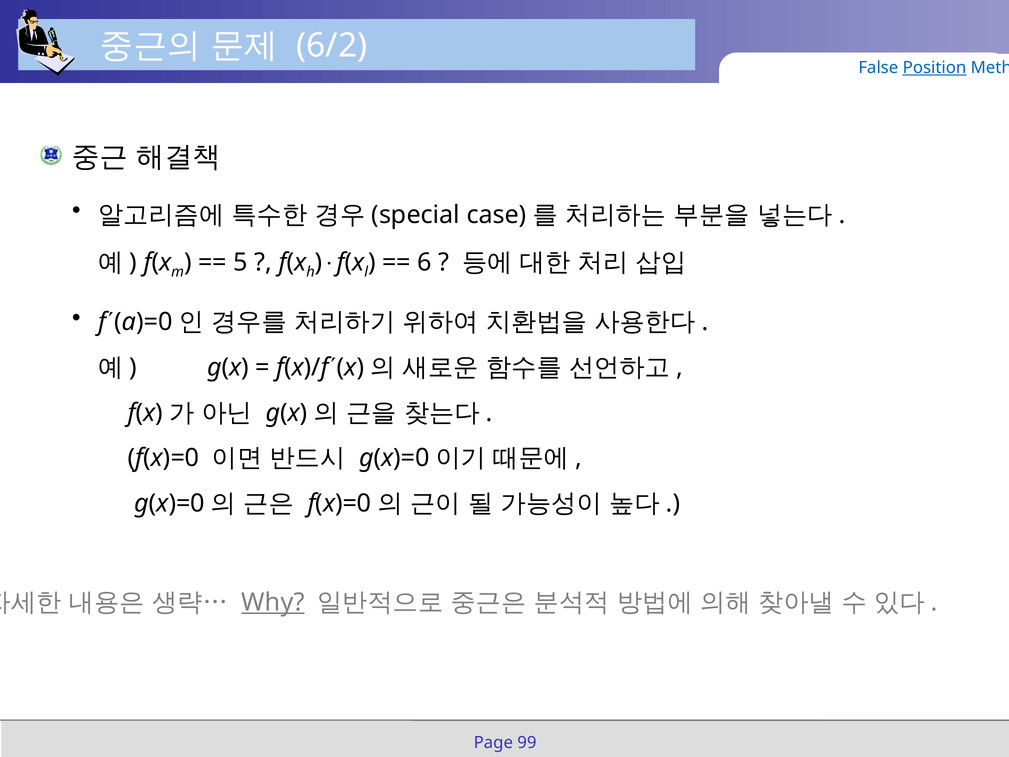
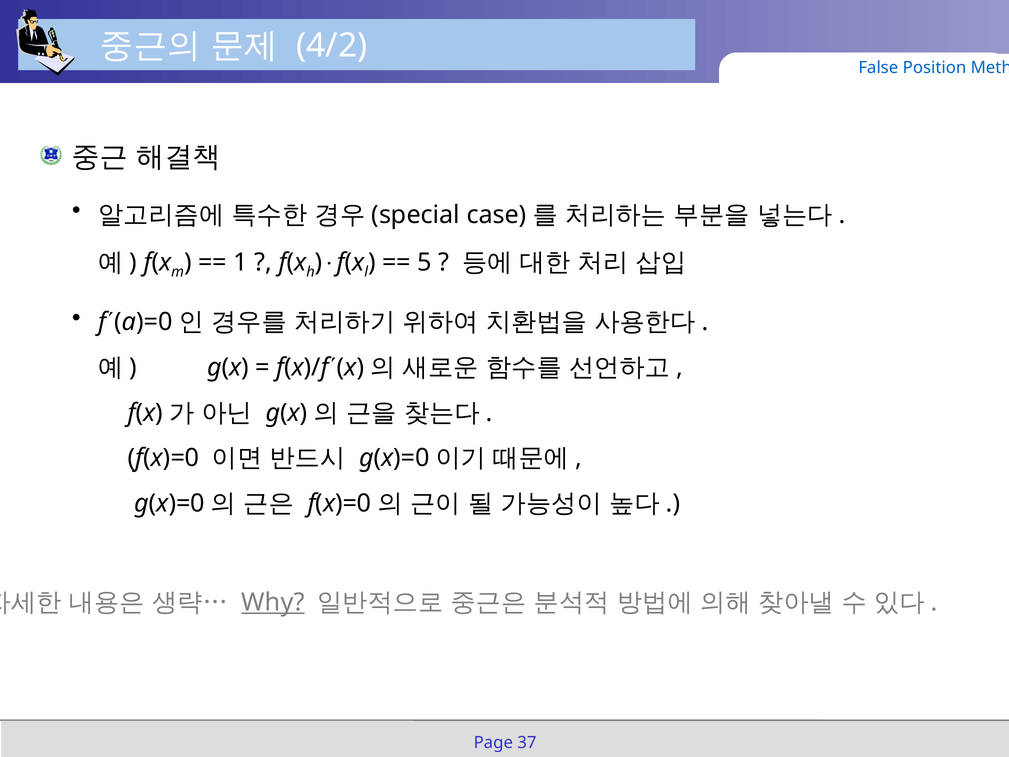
6/2: 6/2 -> 4/2
Position underline: present -> none
5: 5 -> 1
6: 6 -> 5
99: 99 -> 37
